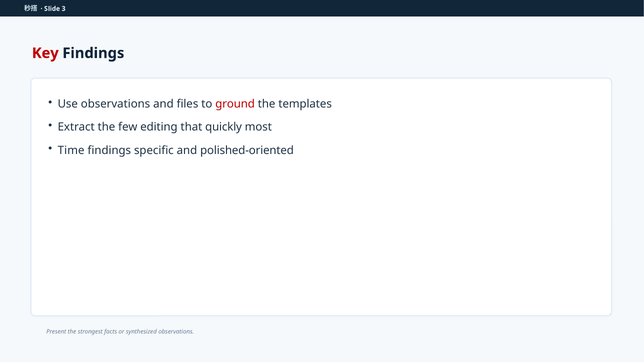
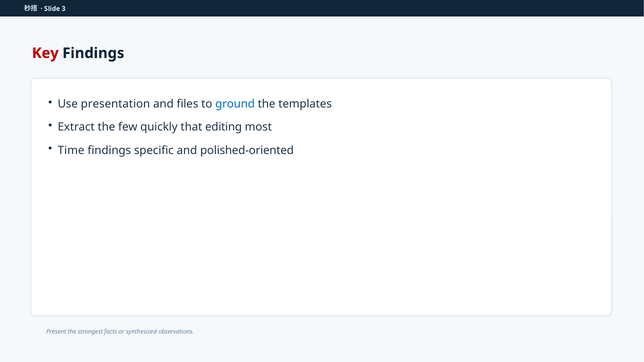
Use observations: observations -> presentation
ground colour: red -> blue
editing: editing -> quickly
quickly: quickly -> editing
